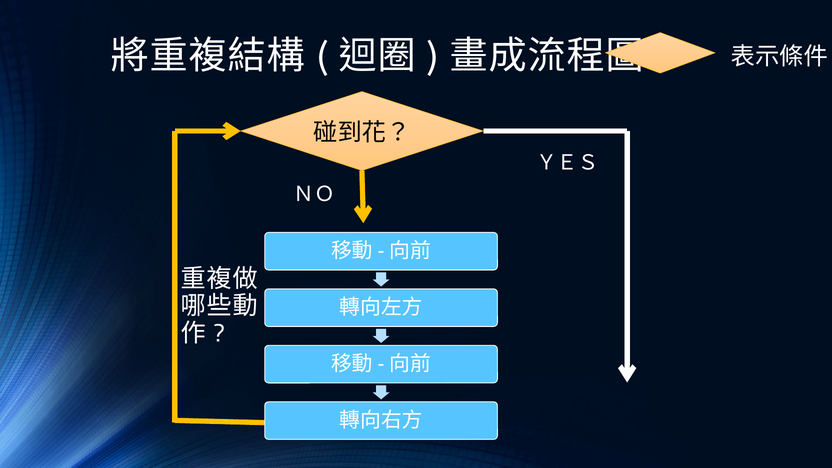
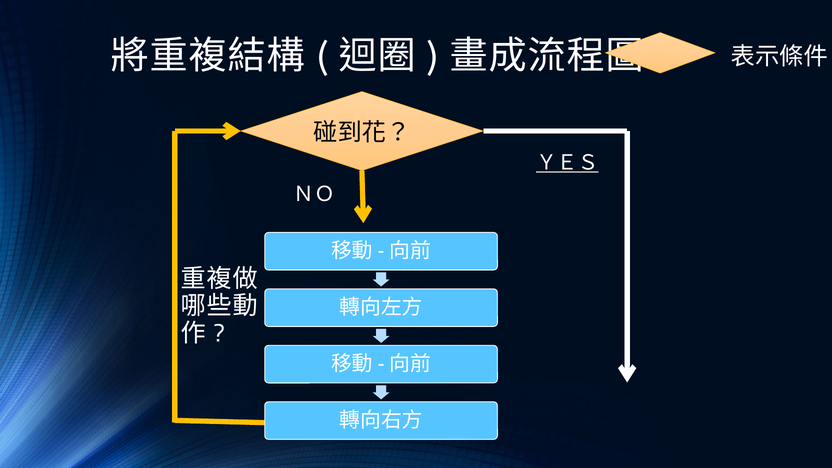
ＹＥＳ underline: none -> present
